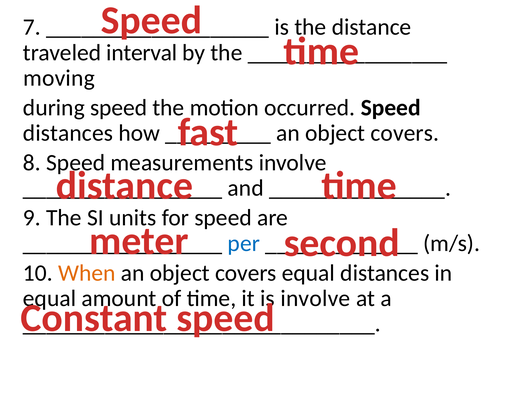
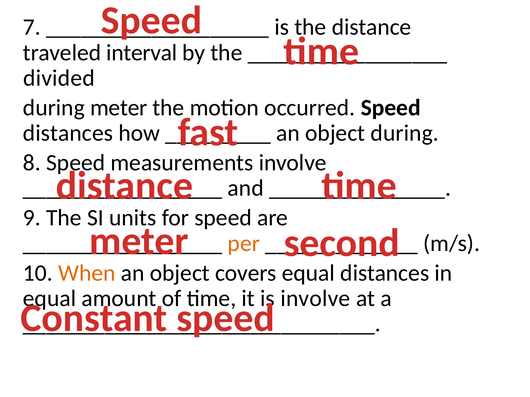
moving: moving -> divided
during speed: speed -> meter
covers at (405, 133): covers -> during
per colour: blue -> orange
